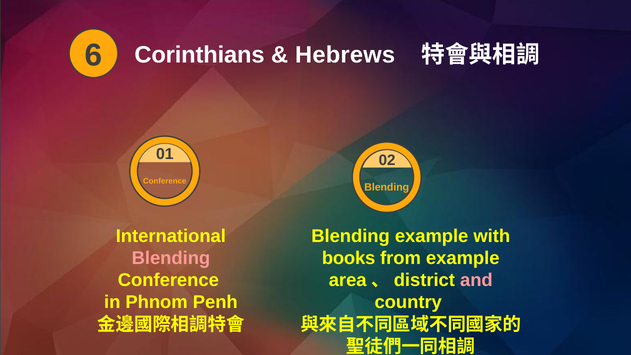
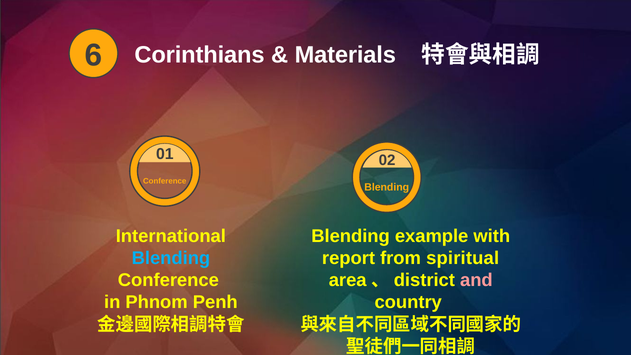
Hebrews: Hebrews -> Materials
Blending at (171, 258) colour: pink -> light blue
books: books -> report
from example: example -> spiritual
